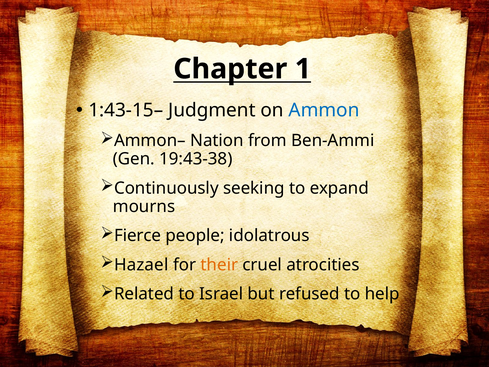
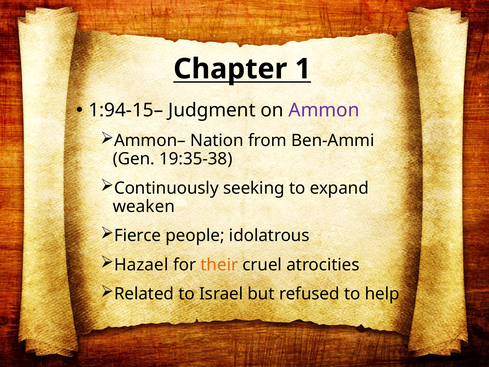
1:43-15–: 1:43-15– -> 1:94-15–
Ammon colour: blue -> purple
19:43-38: 19:43-38 -> 19:35-38
mourns: mourns -> weaken
